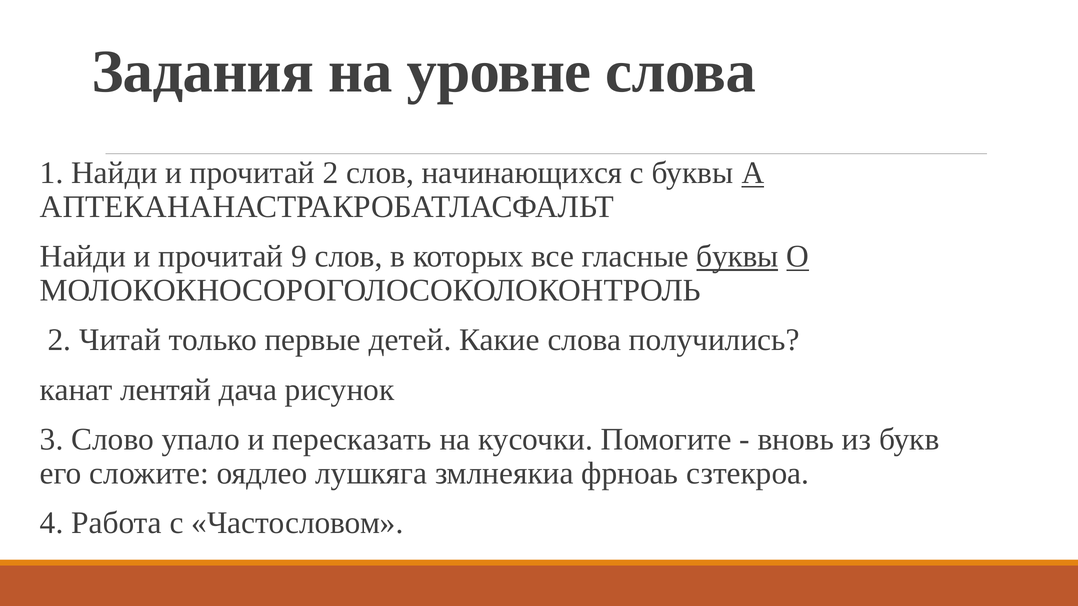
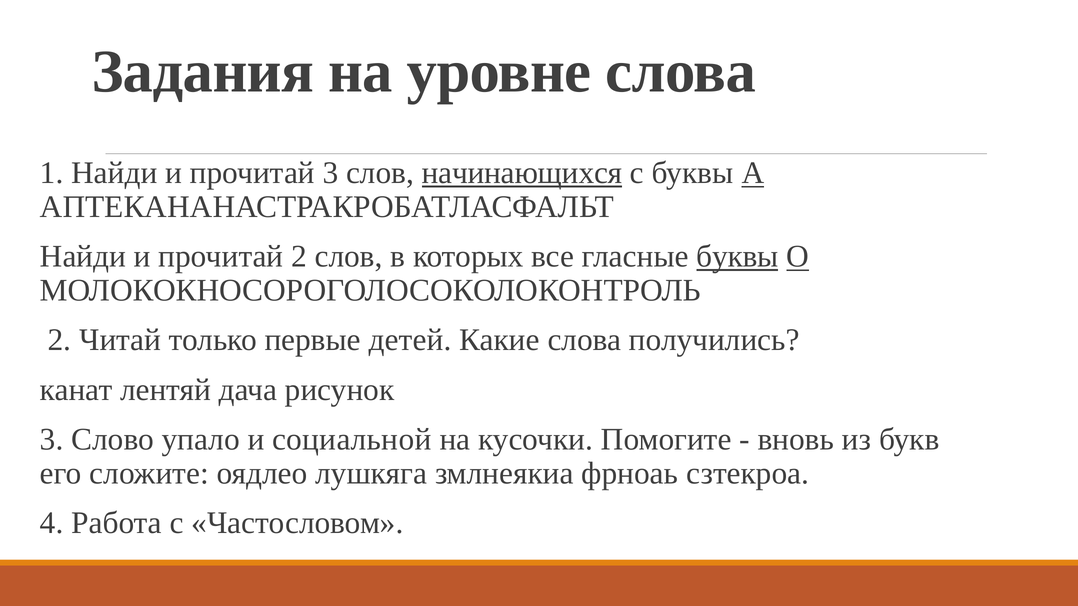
прочитай 2: 2 -> 3
начинающихся underline: none -> present
прочитай 9: 9 -> 2
пересказать: пересказать -> социальной
